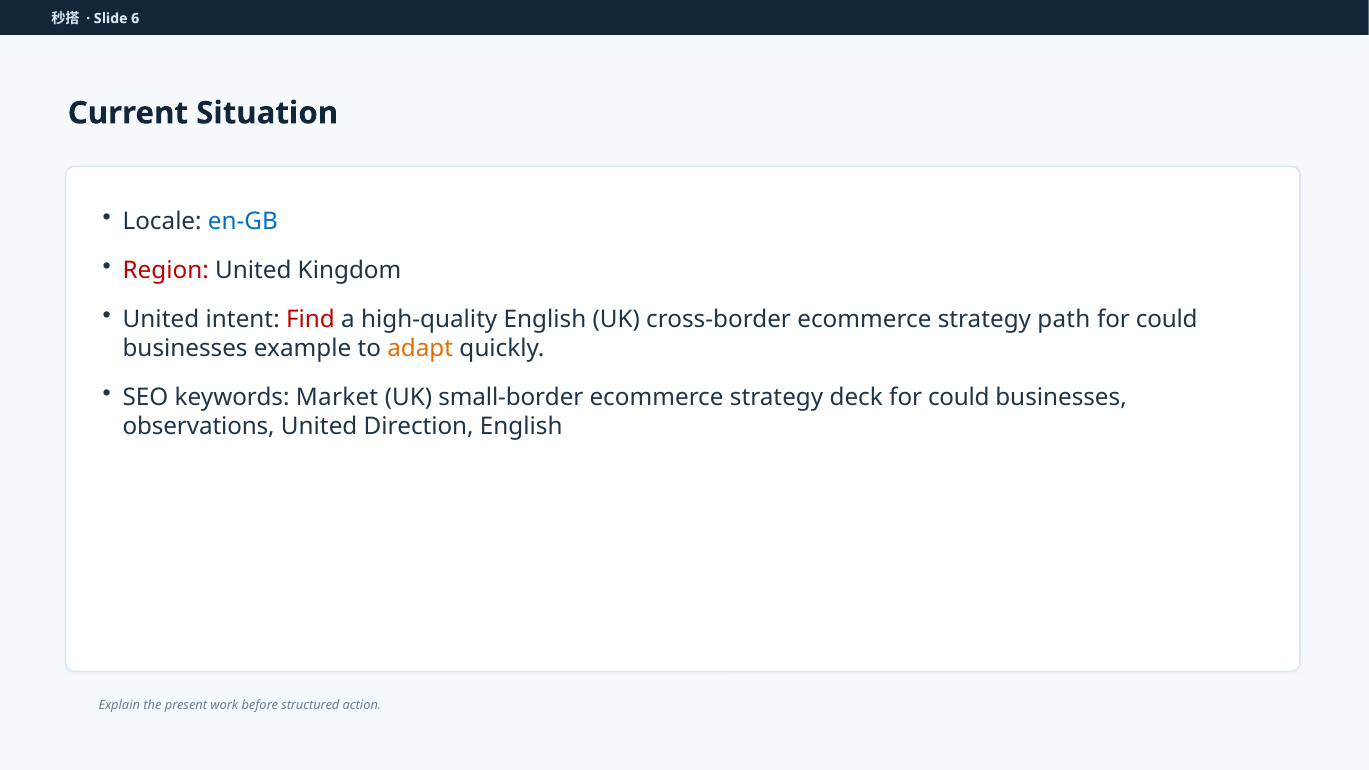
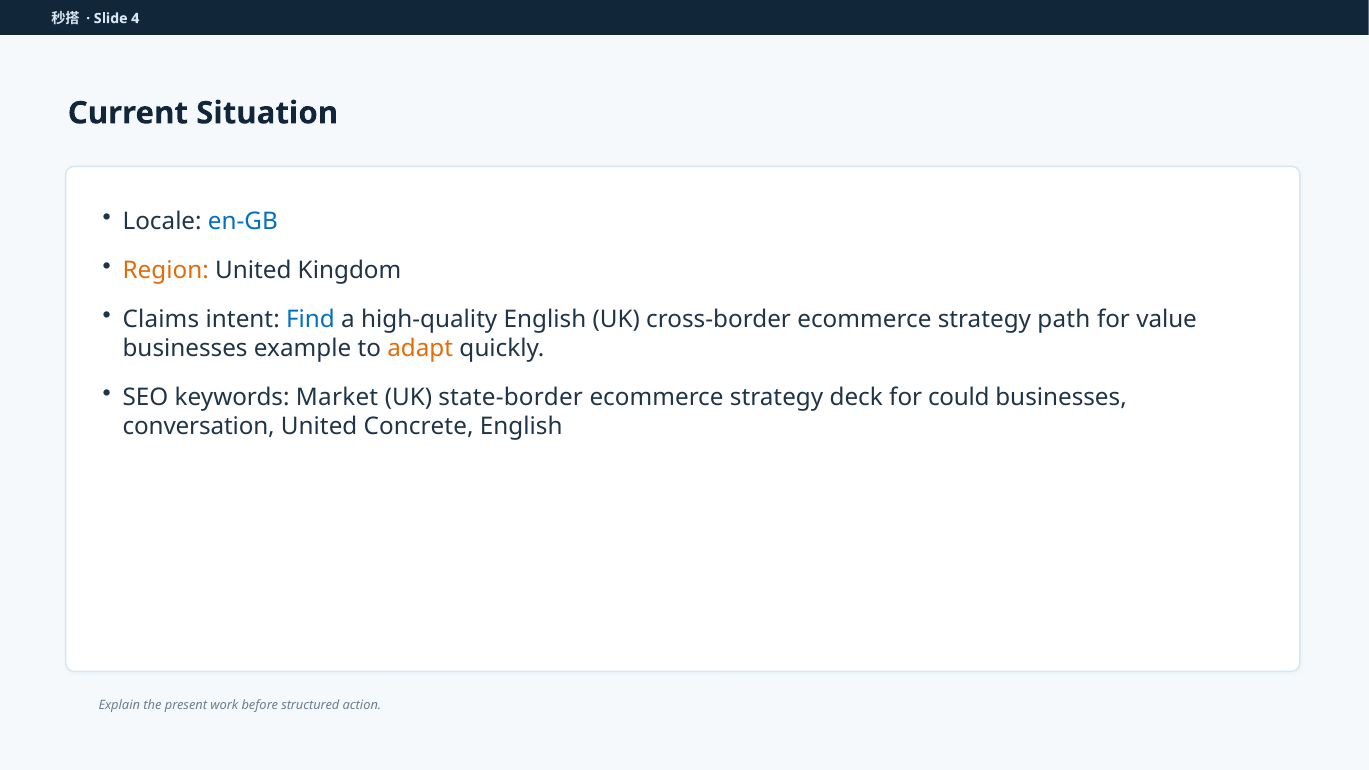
6: 6 -> 4
Region colour: red -> orange
United at (161, 320): United -> Claims
Find colour: red -> blue
could at (1167, 320): could -> value
small-border: small-border -> state-border
observations: observations -> conversation
Direction: Direction -> Concrete
